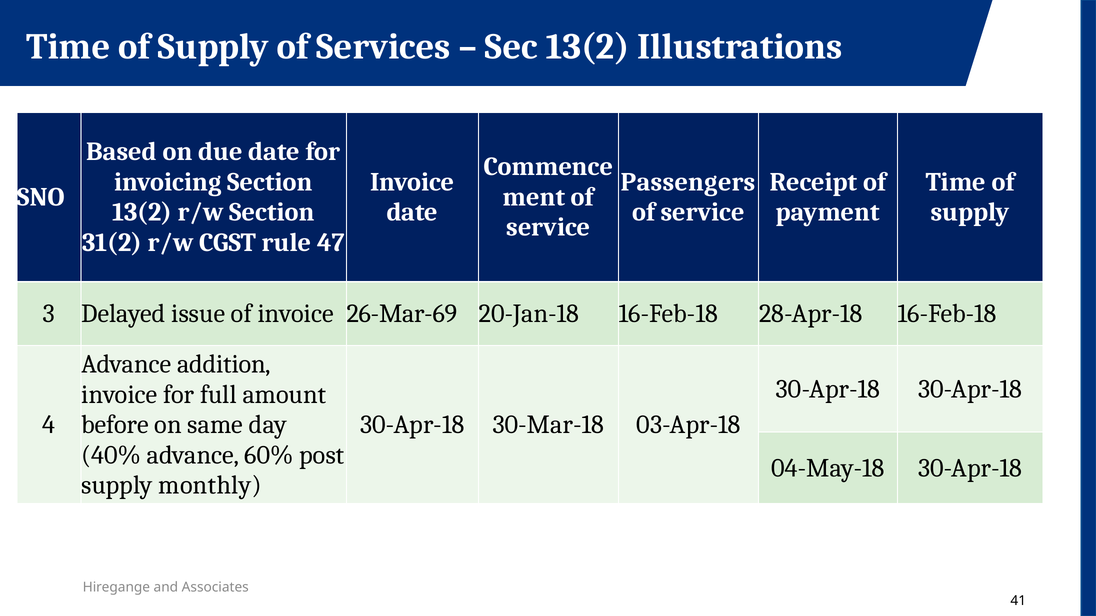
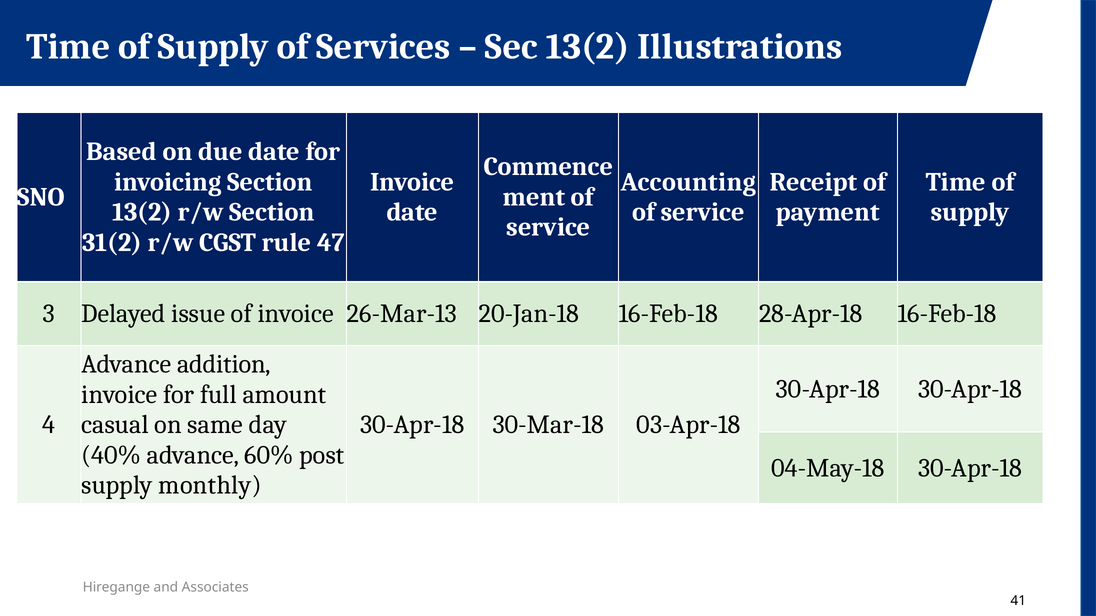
Passengers: Passengers -> Accounting
26-Mar-69: 26-Mar-69 -> 26-Mar-13
before: before -> casual
